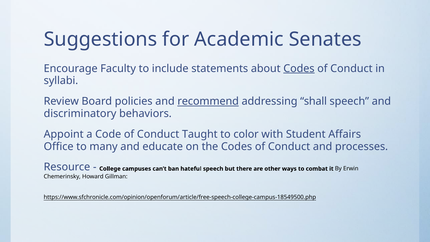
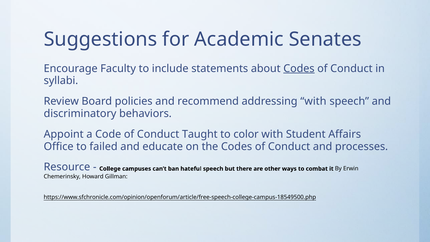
recommend underline: present -> none
addressing shall: shall -> with
many: many -> failed
